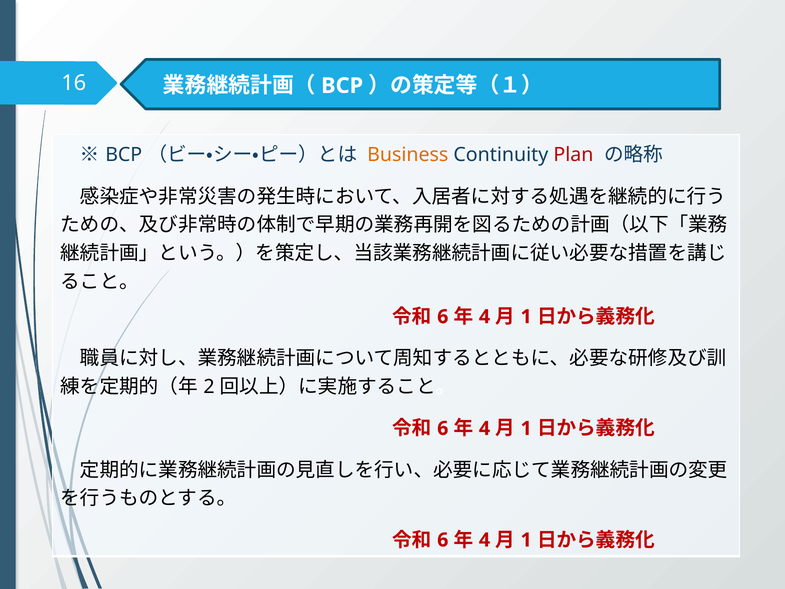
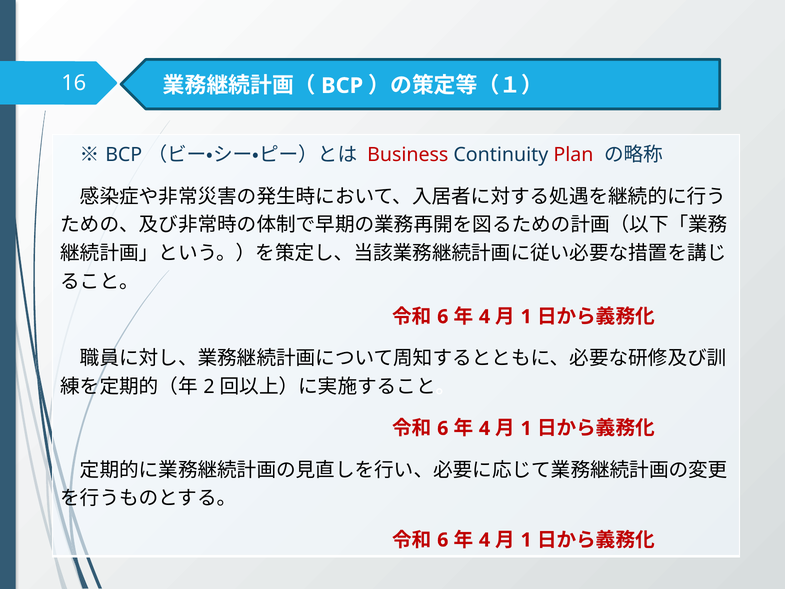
Business colour: orange -> red
